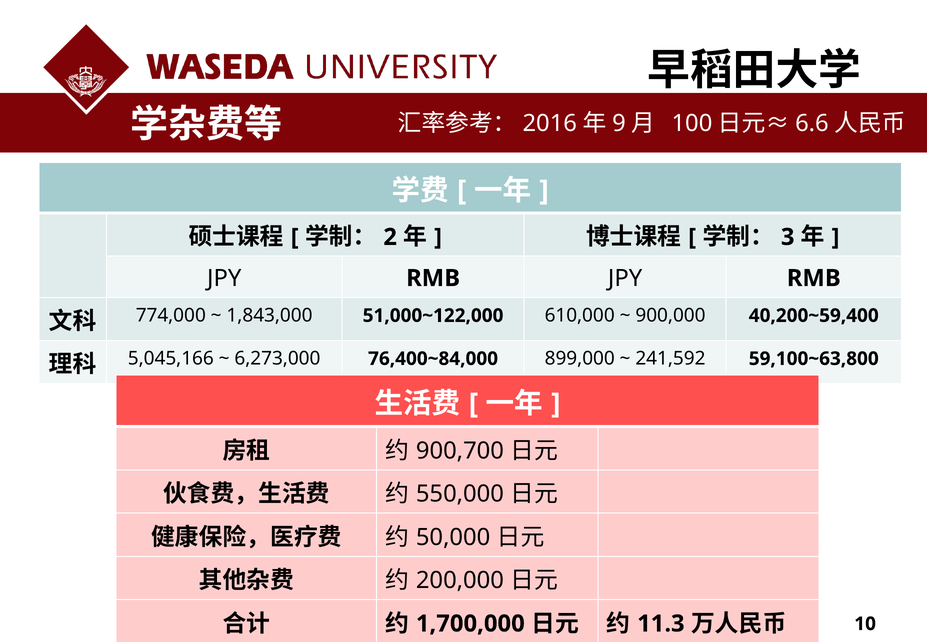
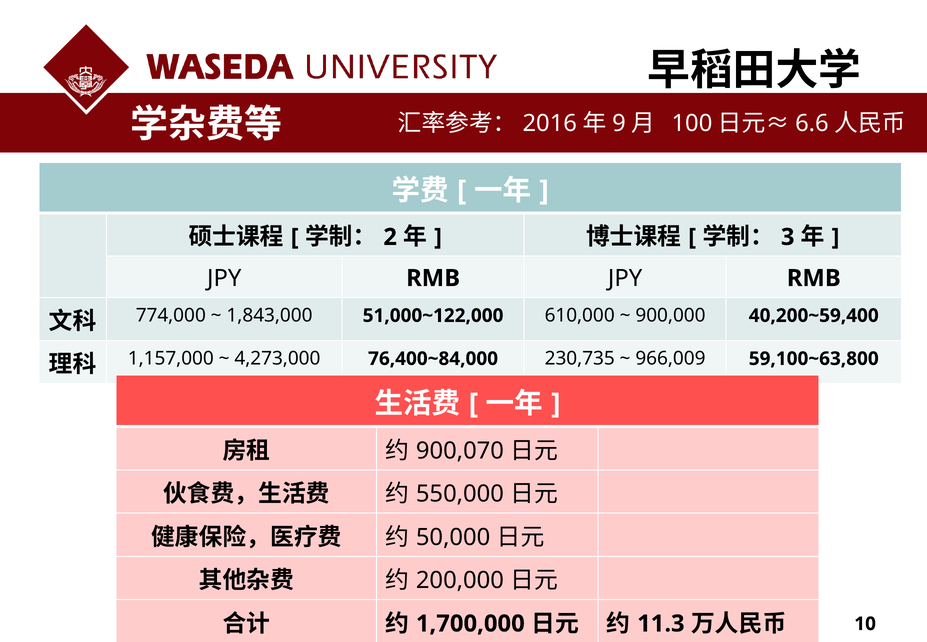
5,045,166: 5,045,166 -> 1,157,000
6,273,000: 6,273,000 -> 4,273,000
899,000: 899,000 -> 230,735
241,592: 241,592 -> 966,009
900,700: 900,700 -> 900,070
